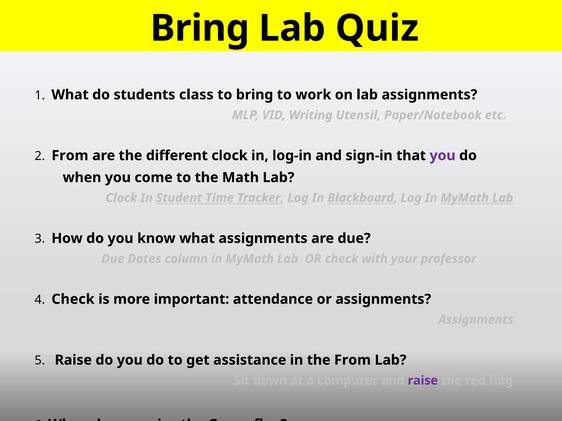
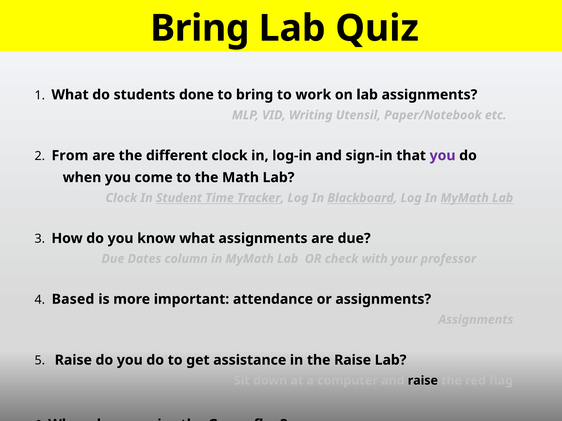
class: class -> done
4 Check: Check -> Based
the From: From -> Raise
raise at (423, 381) colour: purple -> black
